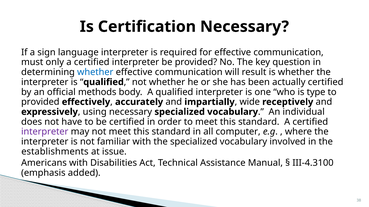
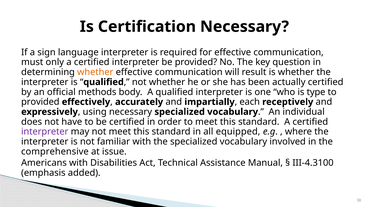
whether at (95, 72) colour: blue -> orange
wide: wide -> each
computer: computer -> equipped
establishments: establishments -> comprehensive
